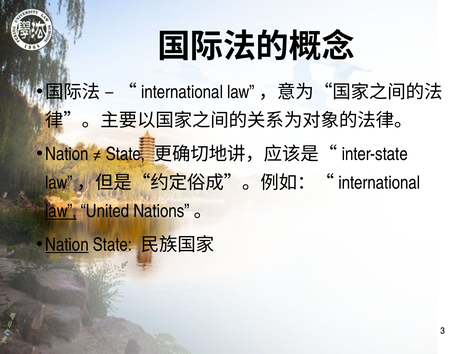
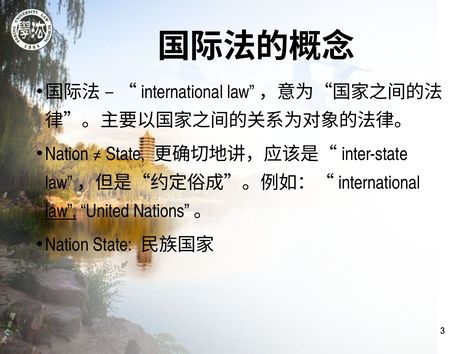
Nation at (67, 245) underline: present -> none
